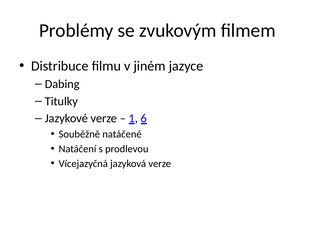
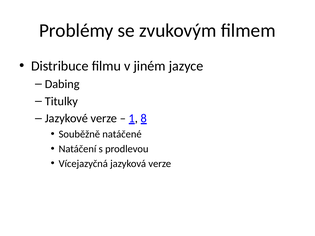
6: 6 -> 8
